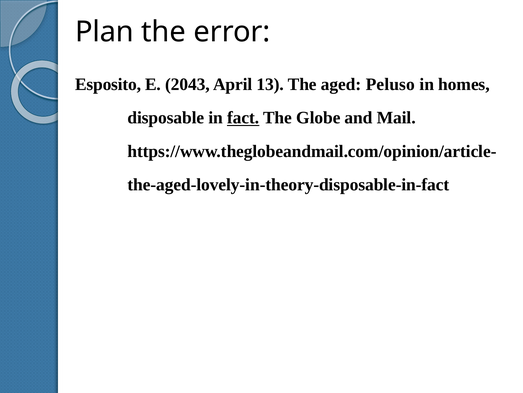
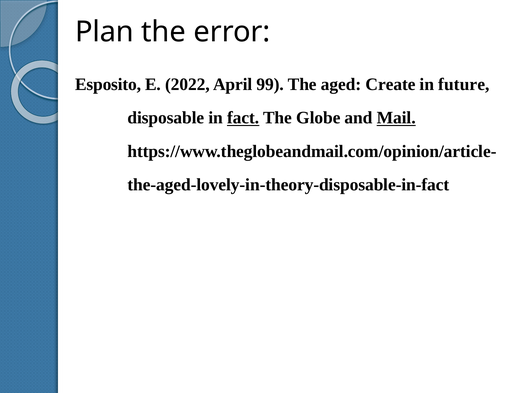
2043: 2043 -> 2022
13: 13 -> 99
Peluso: Peluso -> Create
homes: homes -> future
Mail underline: none -> present
